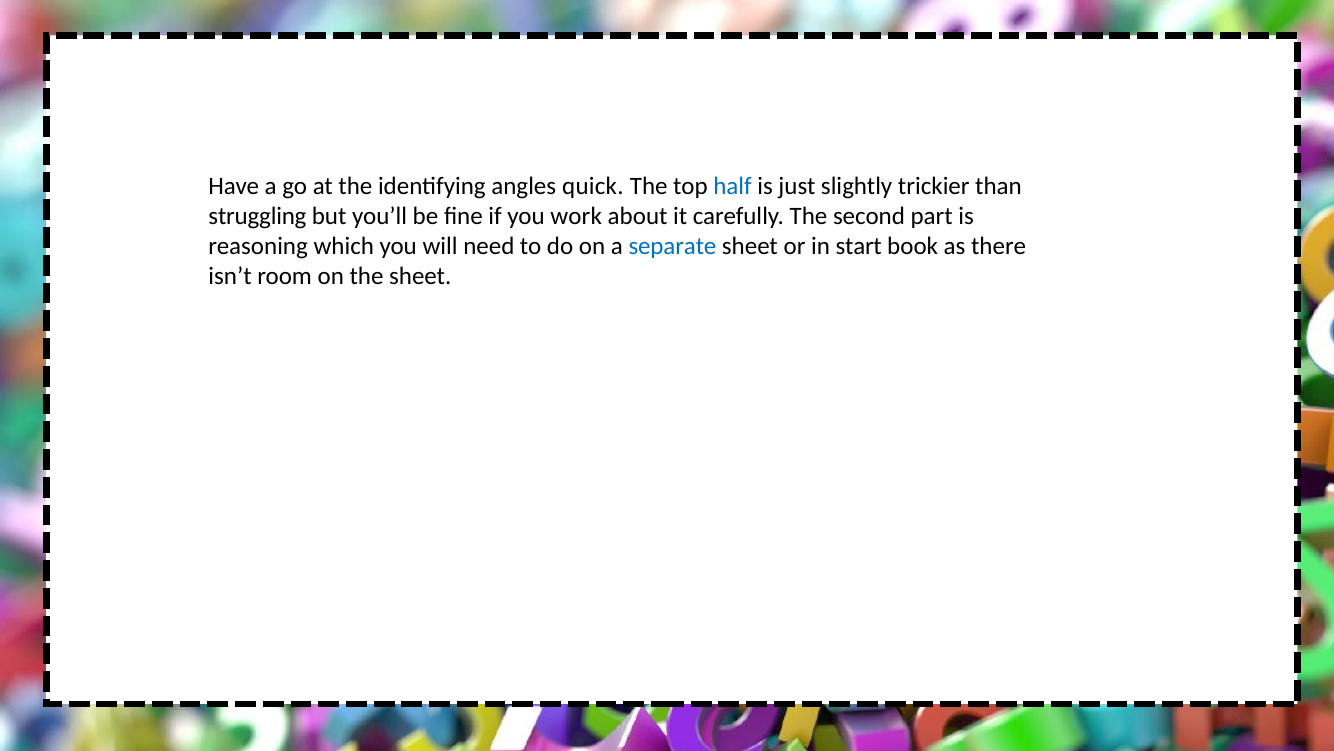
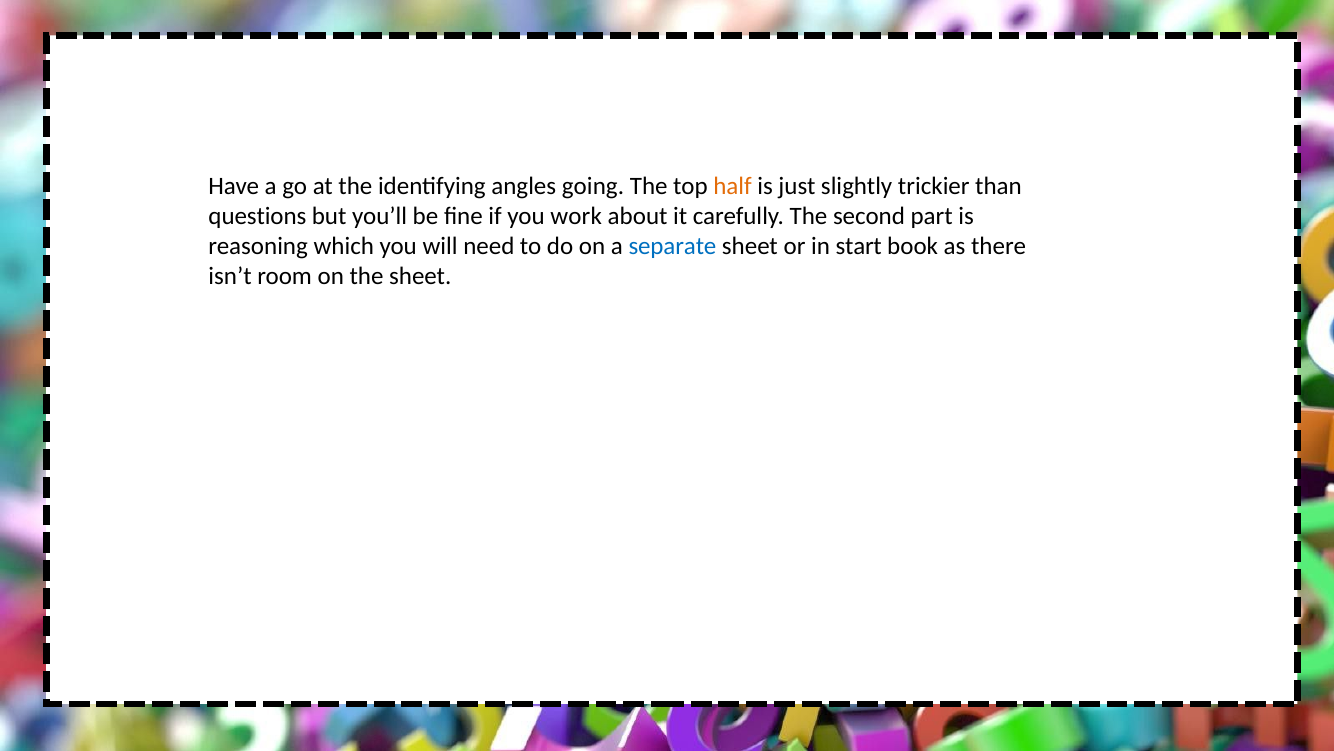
quick: quick -> going
half colour: blue -> orange
struggling: struggling -> questions
